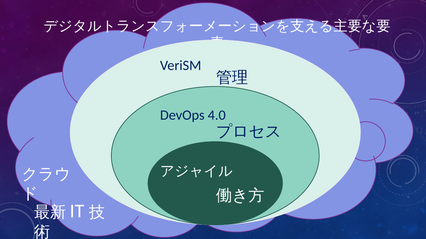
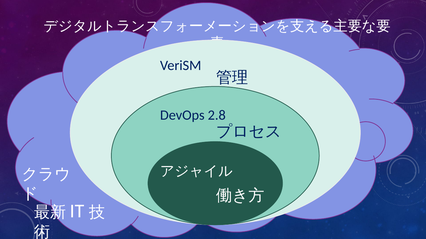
4.0: 4.0 -> 2.8
